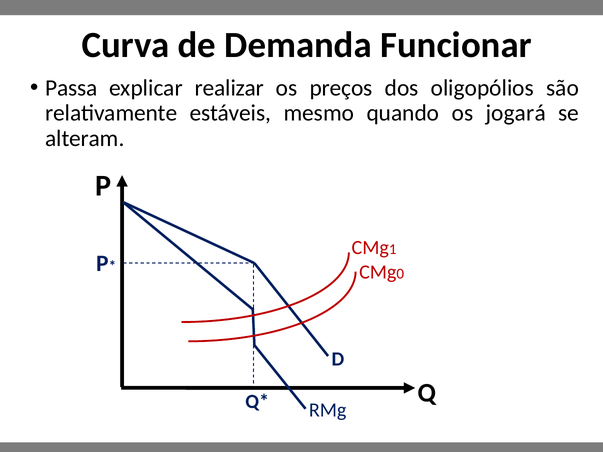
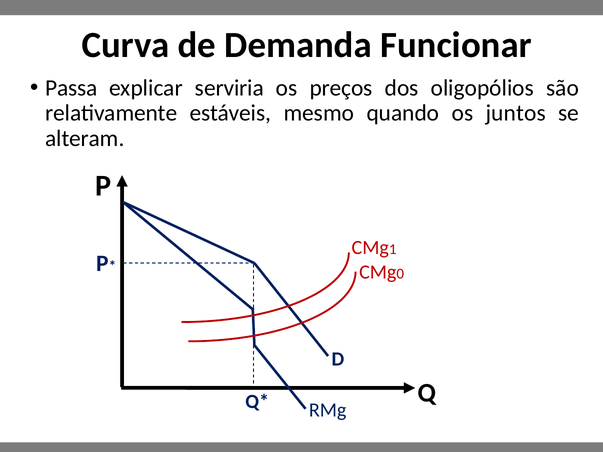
realizar: realizar -> serviria
jogará: jogará -> juntos
